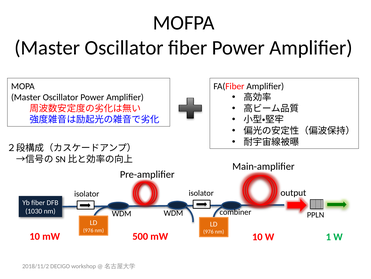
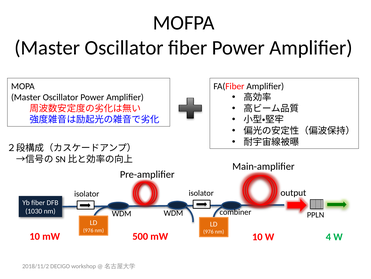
1: 1 -> 4
